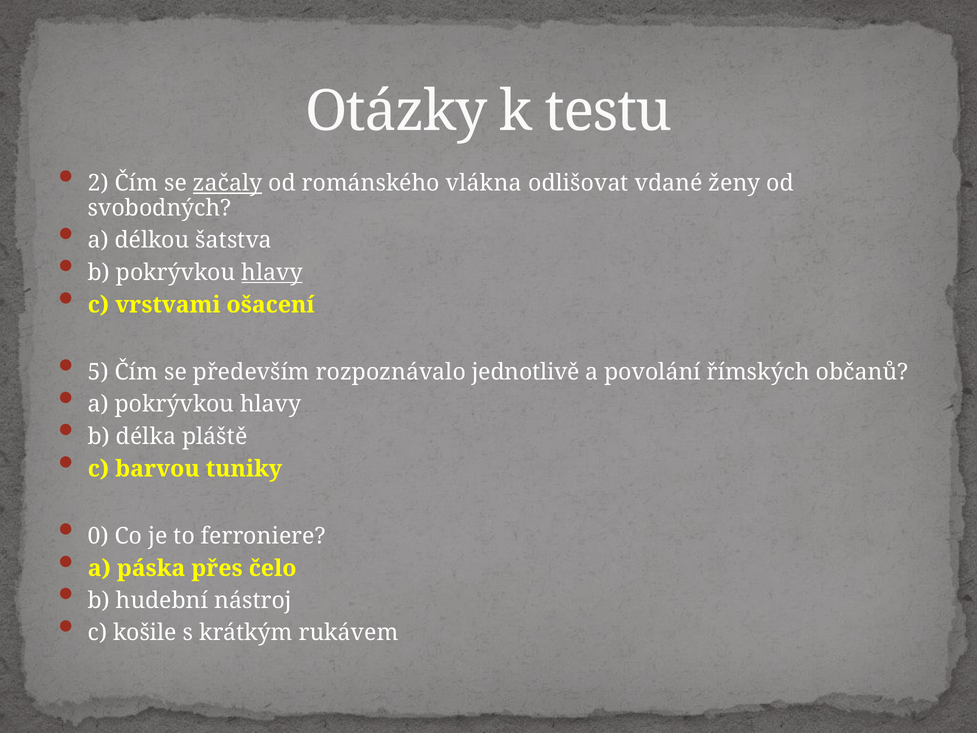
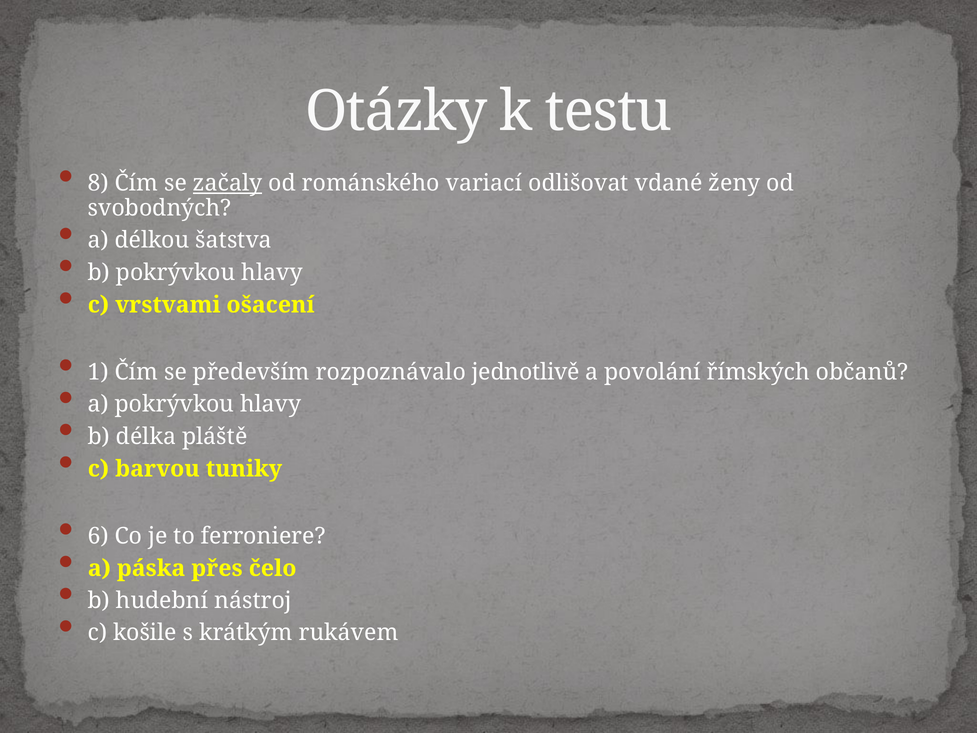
2: 2 -> 8
vlákna: vlákna -> variací
hlavy at (272, 272) underline: present -> none
5: 5 -> 1
0: 0 -> 6
